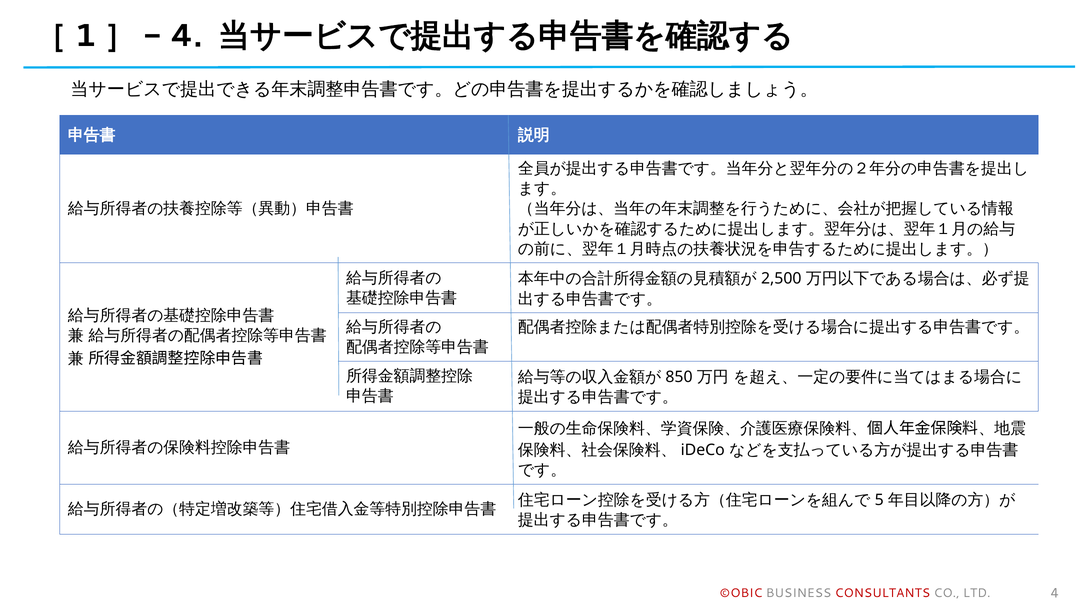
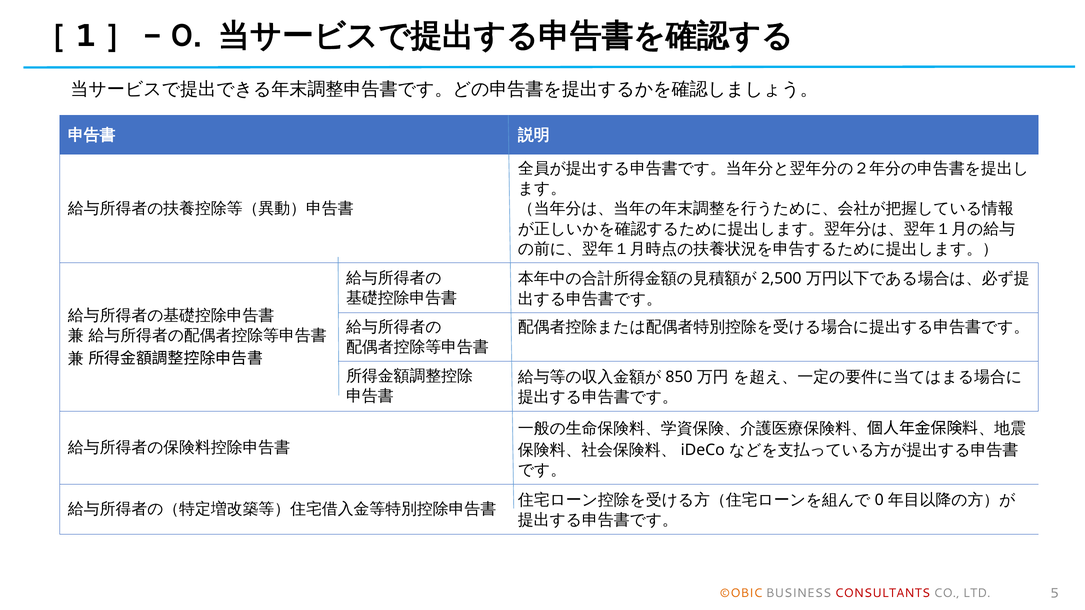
［1］- 4: 4 -> 0
5 at (879, 500): 5 -> 0
©OBIC colour: red -> orange
LTD 4: 4 -> 5
